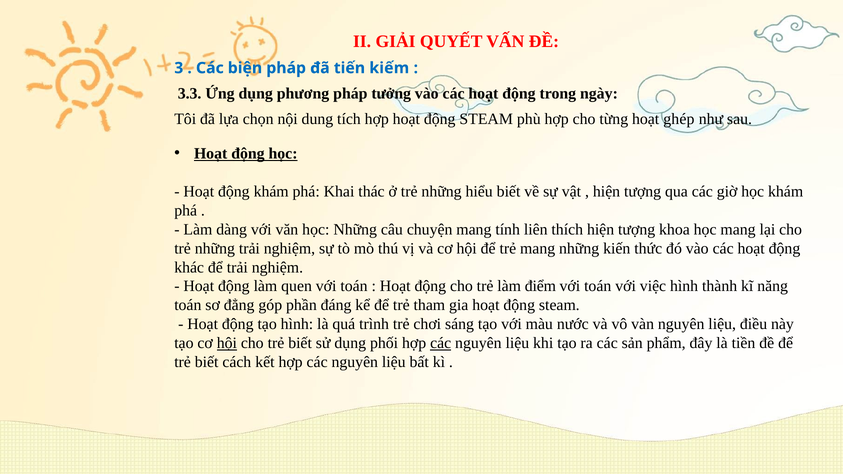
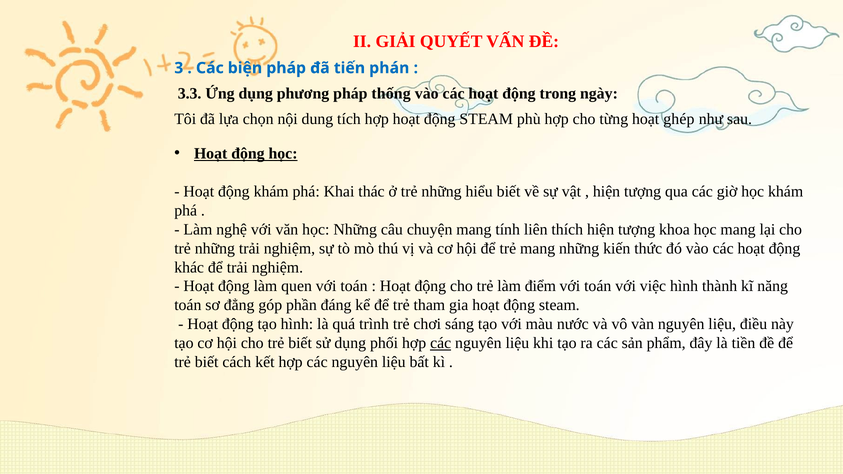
kiếm: kiếm -> phán
tưởng: tưởng -> thống
dàng: dàng -> nghệ
hội at (227, 343) underline: present -> none
